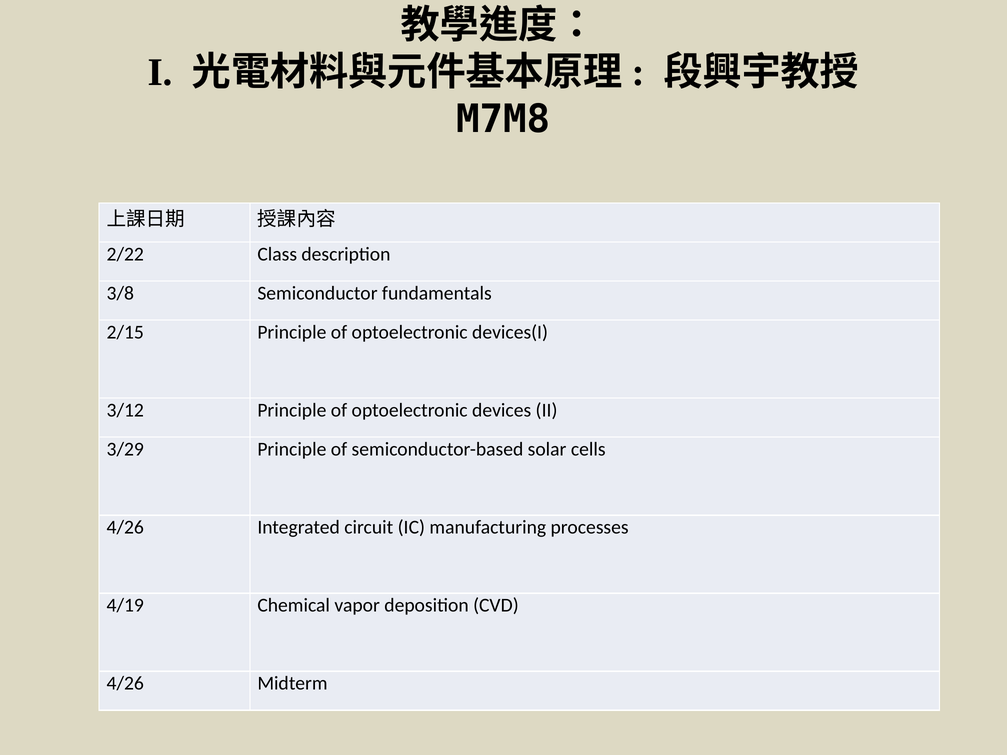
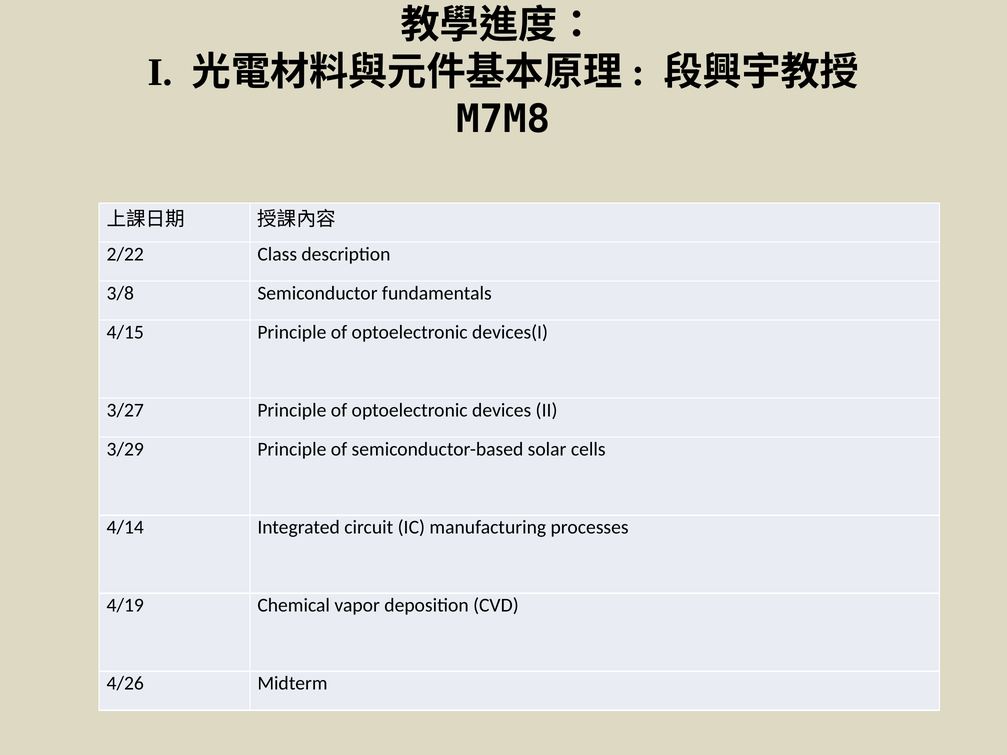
2/15: 2/15 -> 4/15
3/12: 3/12 -> 3/27
4/26 at (125, 528): 4/26 -> 4/14
